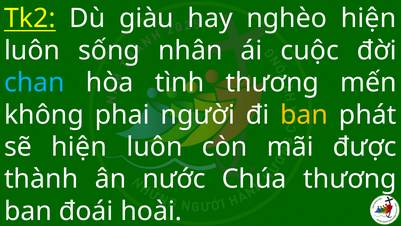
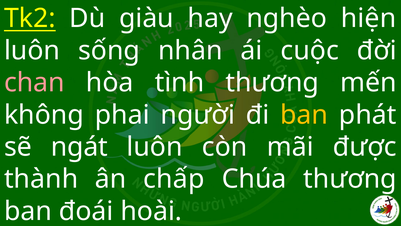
chan colour: light blue -> pink
sẽ hiện: hiện -> ngát
nước: nước -> chấp
